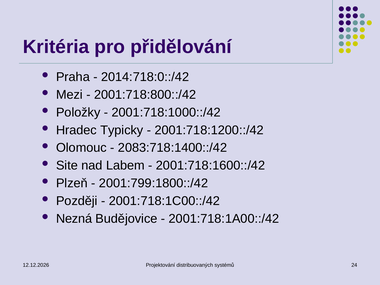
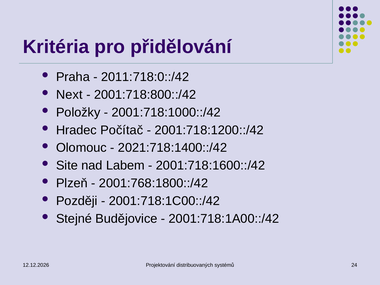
2014:718:0::/42: 2014:718:0::/42 -> 2011:718:0::/42
Mezi: Mezi -> Next
Typicky: Typicky -> Počítač
2083:718:1400::/42: 2083:718:1400::/42 -> 2021:718:1400::/42
2001:799:1800::/42: 2001:799:1800::/42 -> 2001:768:1800::/42
Nezná: Nezná -> Stejné
